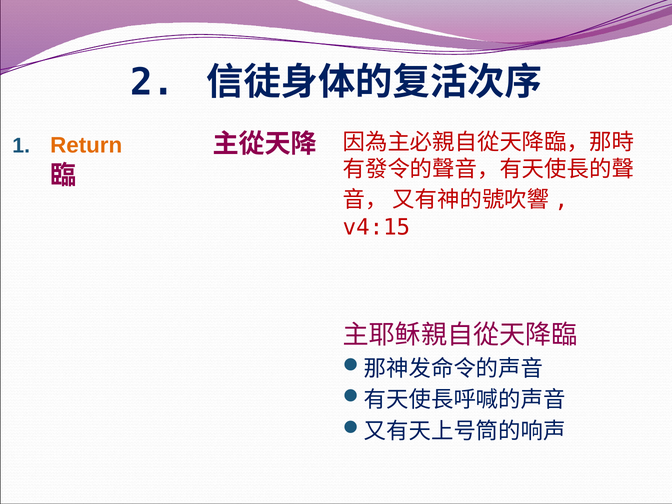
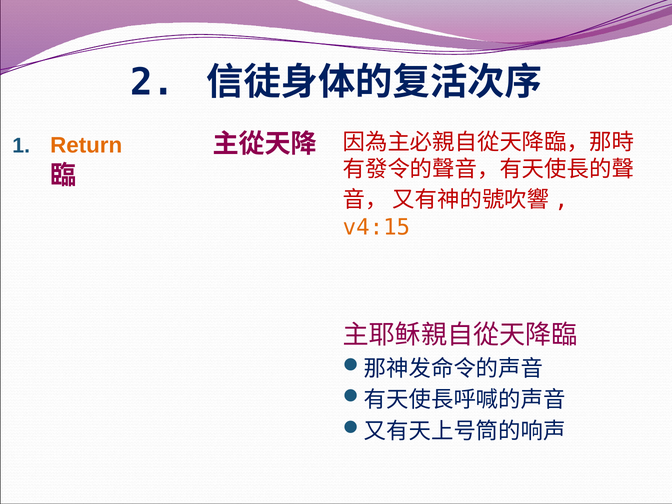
v4:15 colour: red -> orange
